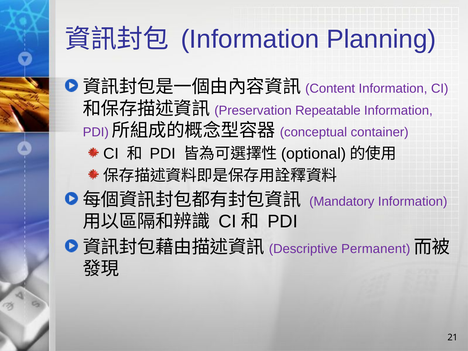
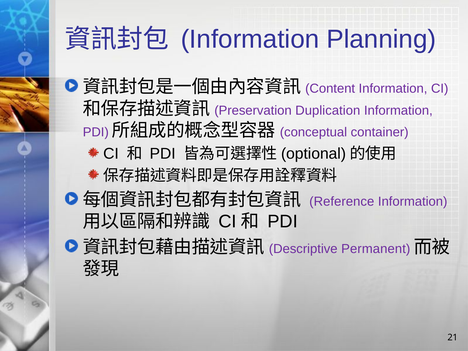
Repeatable: Repeatable -> Duplication
Mandatory: Mandatory -> Reference
